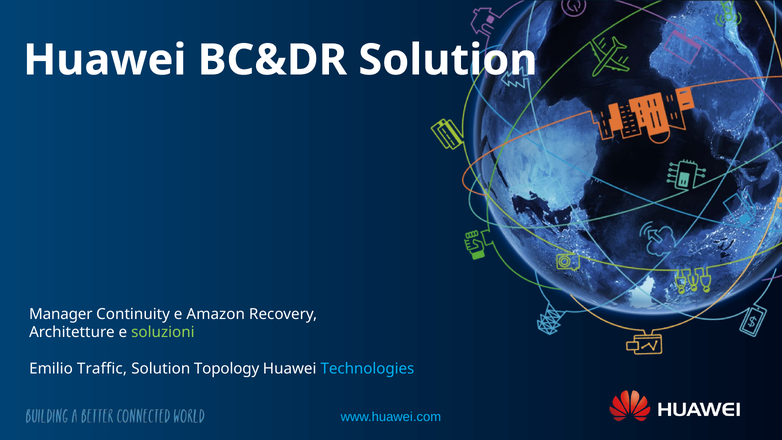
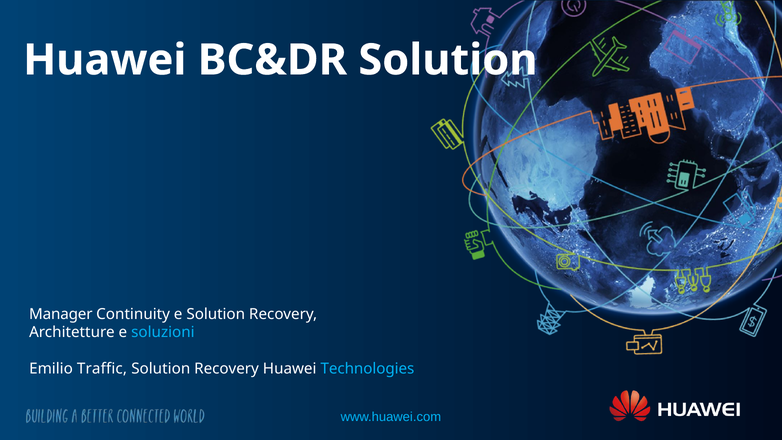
e Amazon: Amazon -> Solution
soluzioni colour: light green -> light blue
Topology at (227, 369): Topology -> Recovery
